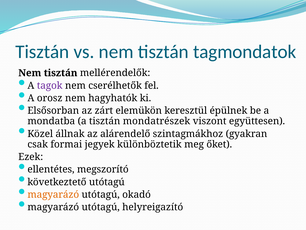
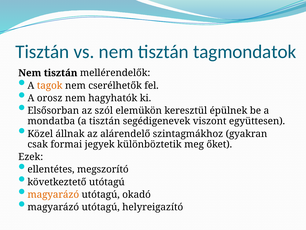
tagok colour: purple -> orange
zárt: zárt -> szól
mondatrészek: mondatrészek -> segédigenevek
